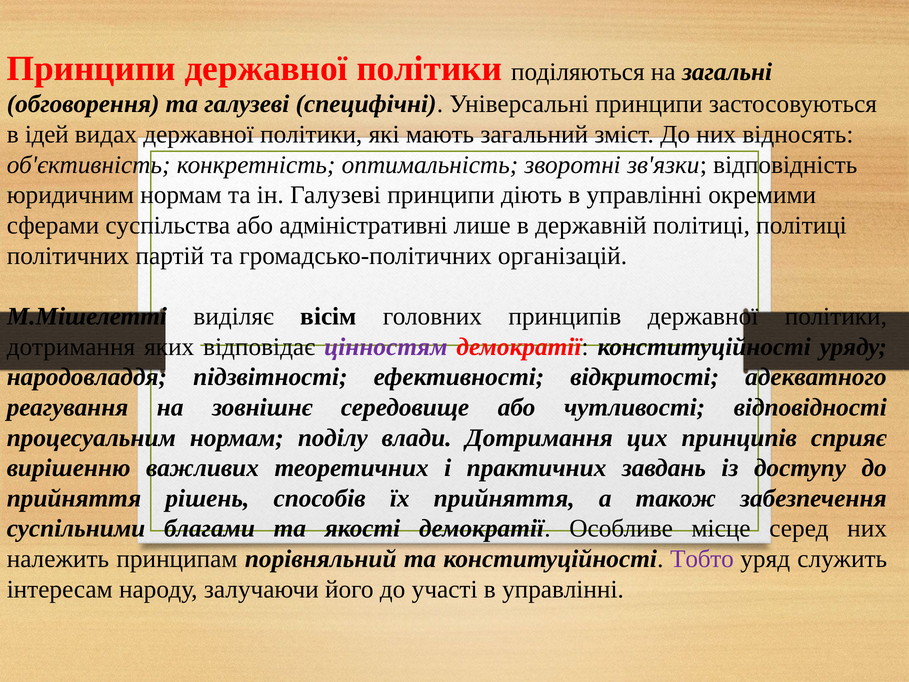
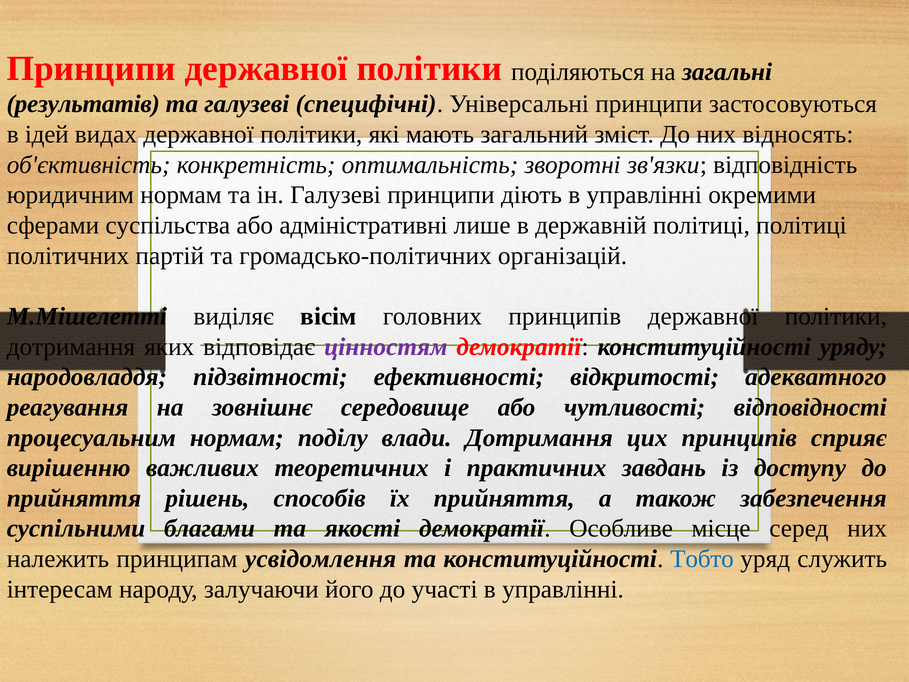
обговорення: обговорення -> результатів
порівняльний: порівняльний -> усвідомлення
Тобто colour: purple -> blue
